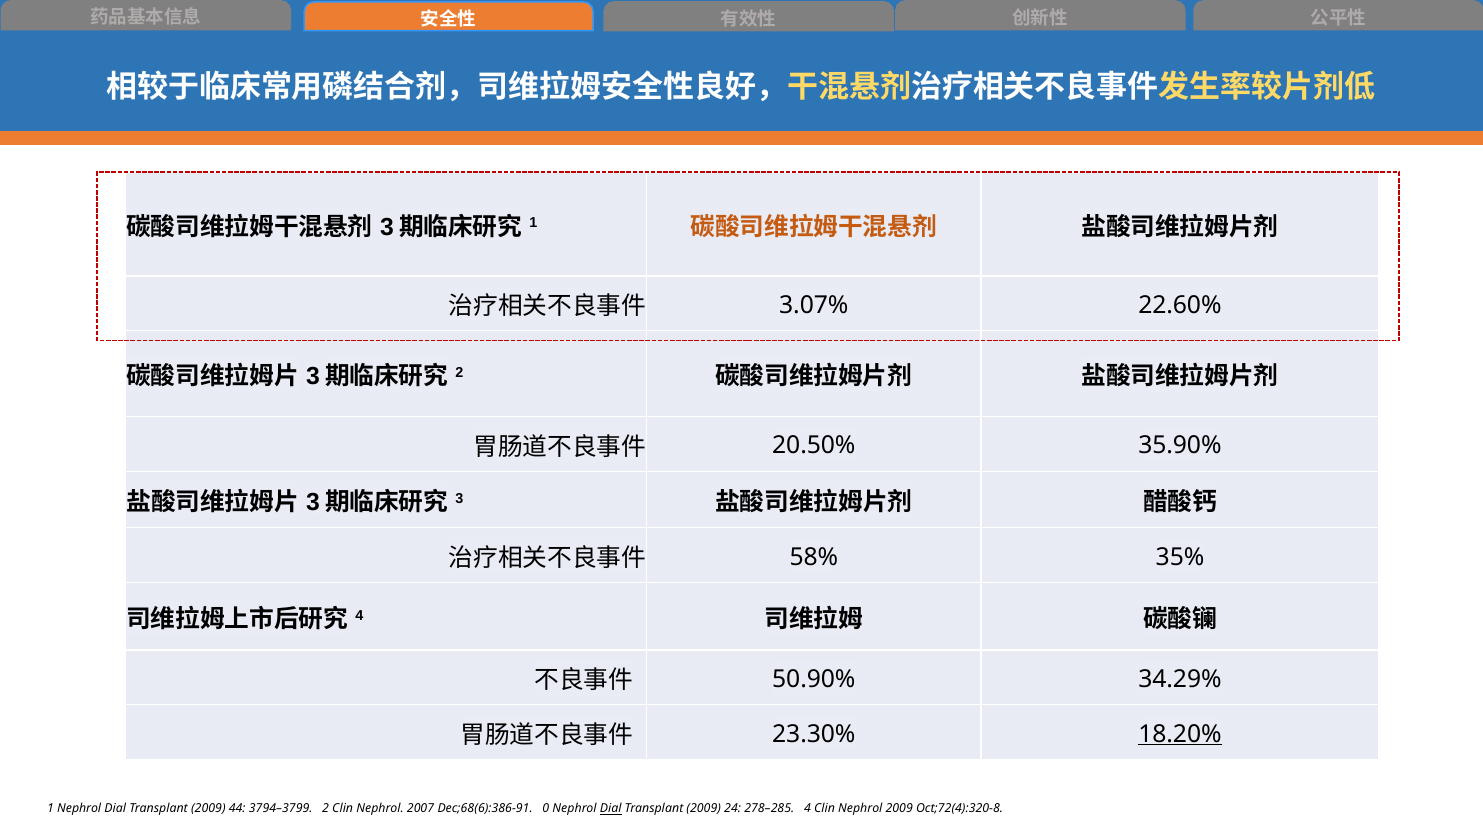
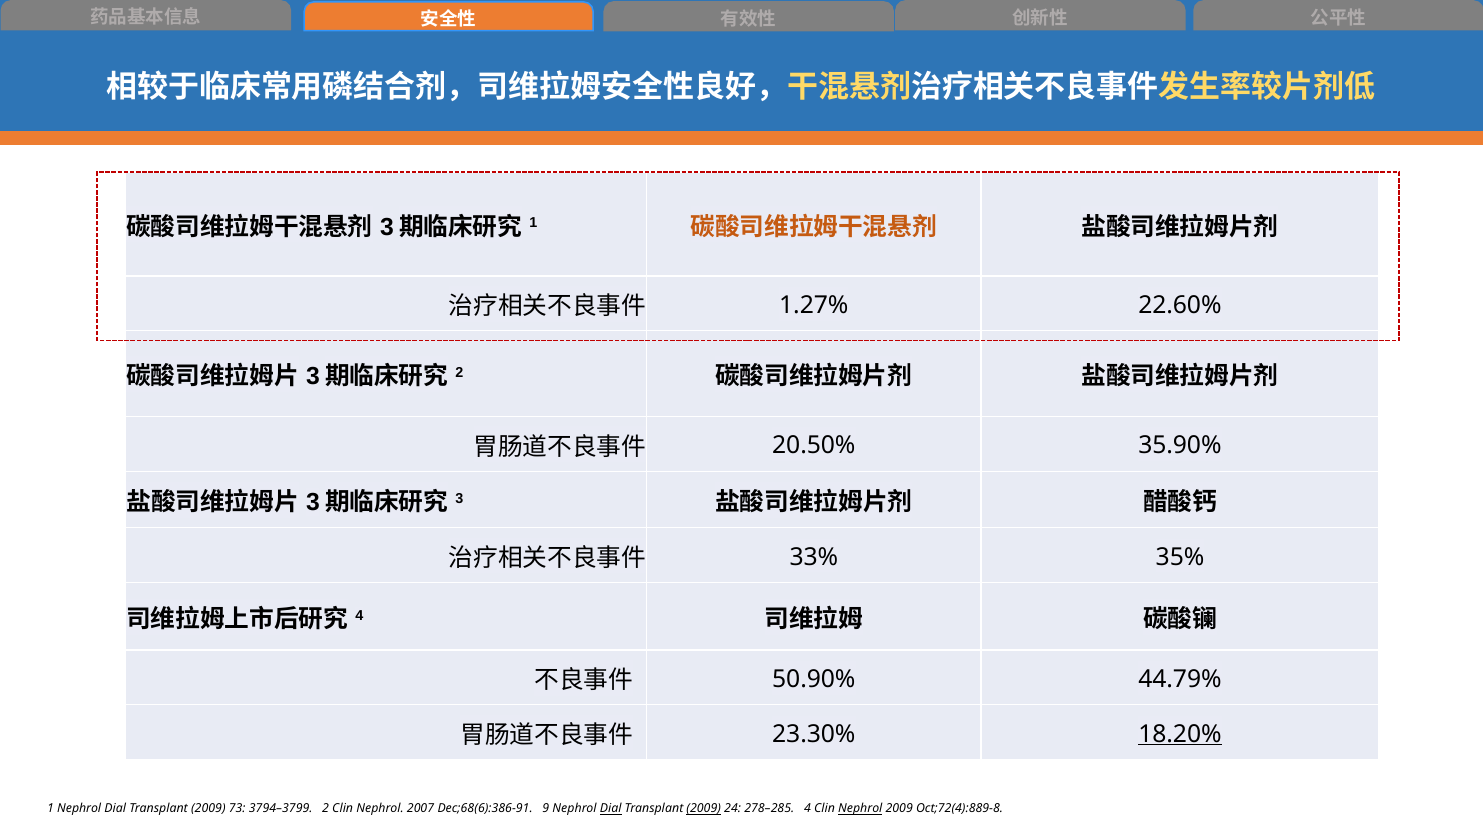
3.07%: 3.07% -> 1.27%
58%: 58% -> 33%
34.29%: 34.29% -> 44.79%
44: 44 -> 73
0: 0 -> 9
2009 at (704, 809) underline: none -> present
Nephrol at (860, 809) underline: none -> present
Oct;72(4):320-8: Oct;72(4):320-8 -> Oct;72(4):889-8
